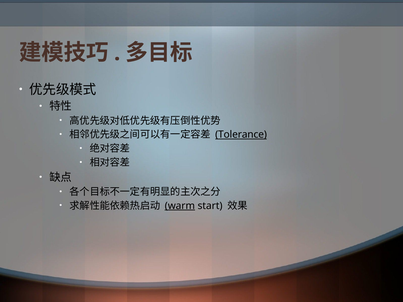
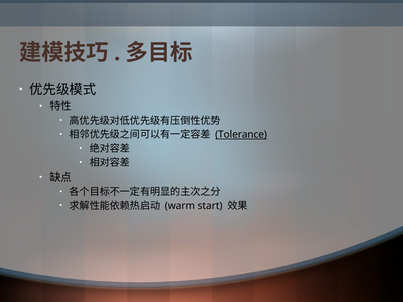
warm underline: present -> none
